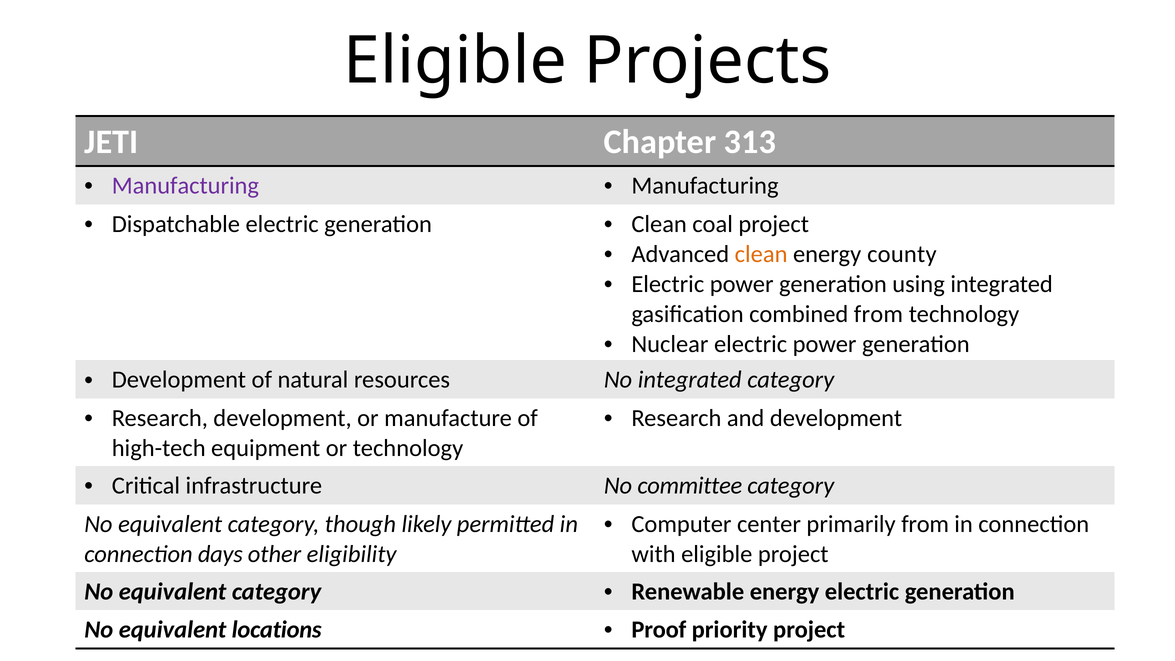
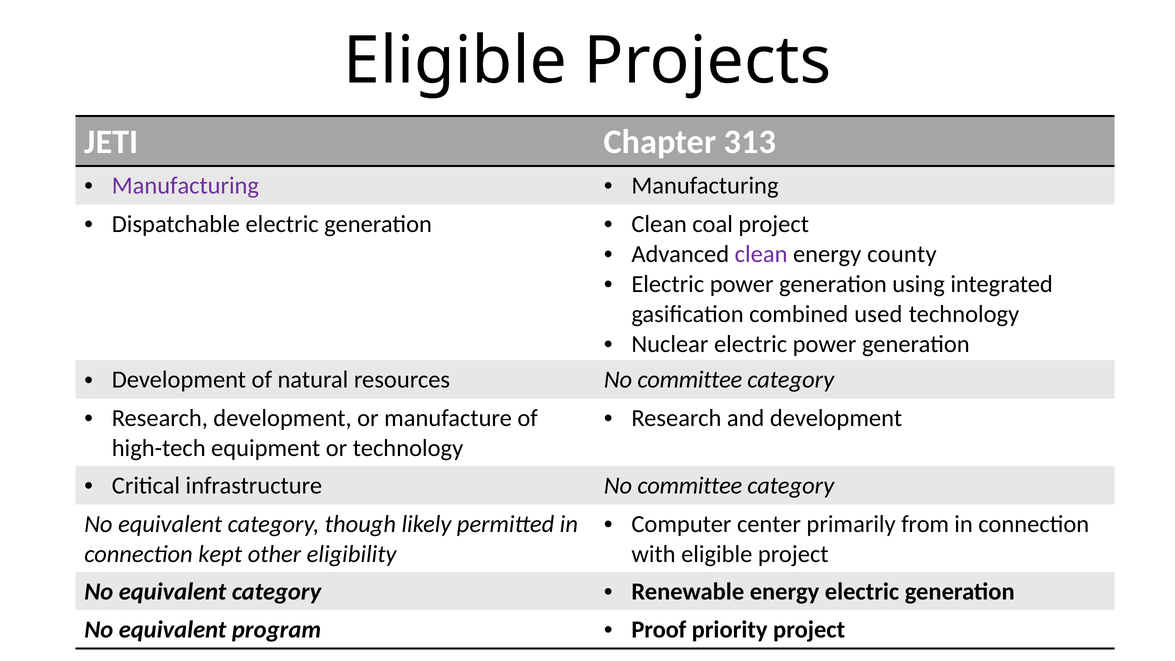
clean at (761, 254) colour: orange -> purple
combined from: from -> used
resources No integrated: integrated -> committee
days: days -> kept
locations: locations -> program
